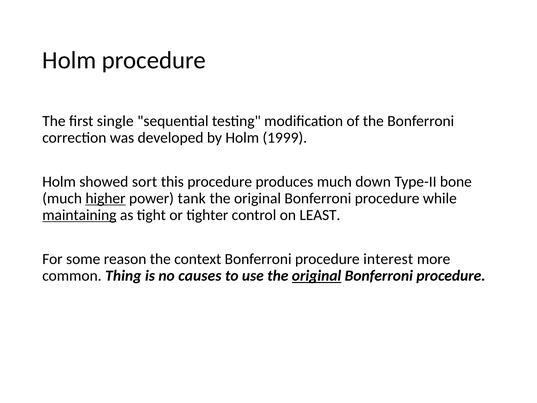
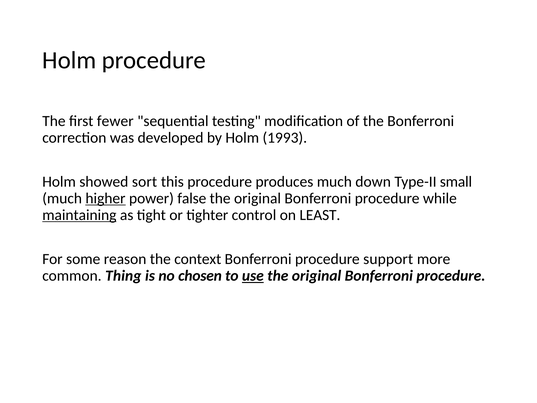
single: single -> fewer
1999: 1999 -> 1993
bone: bone -> small
tank: tank -> false
interest: interest -> support
causes: causes -> chosen
use underline: none -> present
original at (317, 276) underline: present -> none
